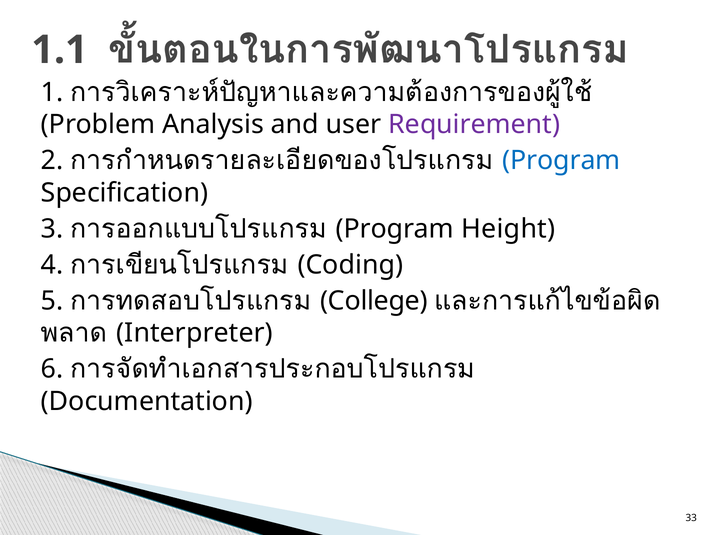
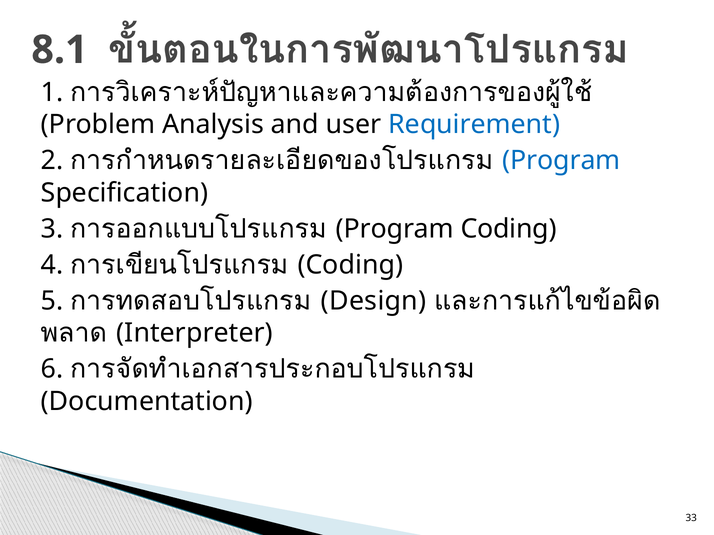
1.1: 1.1 -> 8.1
Requirement colour: purple -> blue
Program Height: Height -> Coding
College: College -> Design
